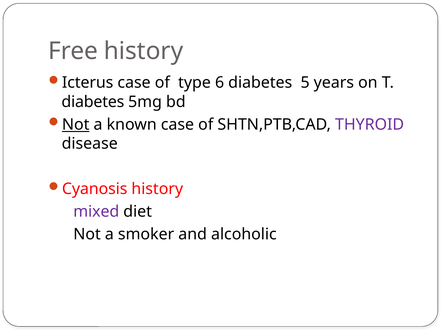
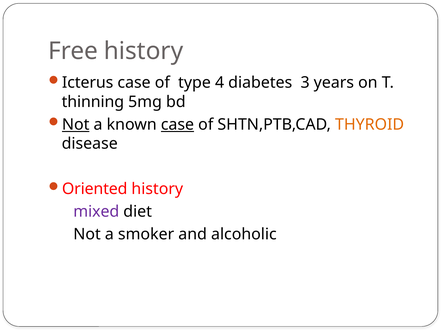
6: 6 -> 4
5: 5 -> 3
diabetes at (93, 102): diabetes -> thinning
case at (177, 124) underline: none -> present
THYROID colour: purple -> orange
Cyanosis: Cyanosis -> Oriented
